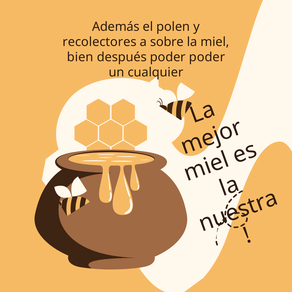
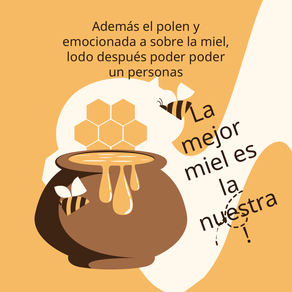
recolectores: recolectores -> emocionada
bien: bien -> lodo
cualquier: cualquier -> personas
